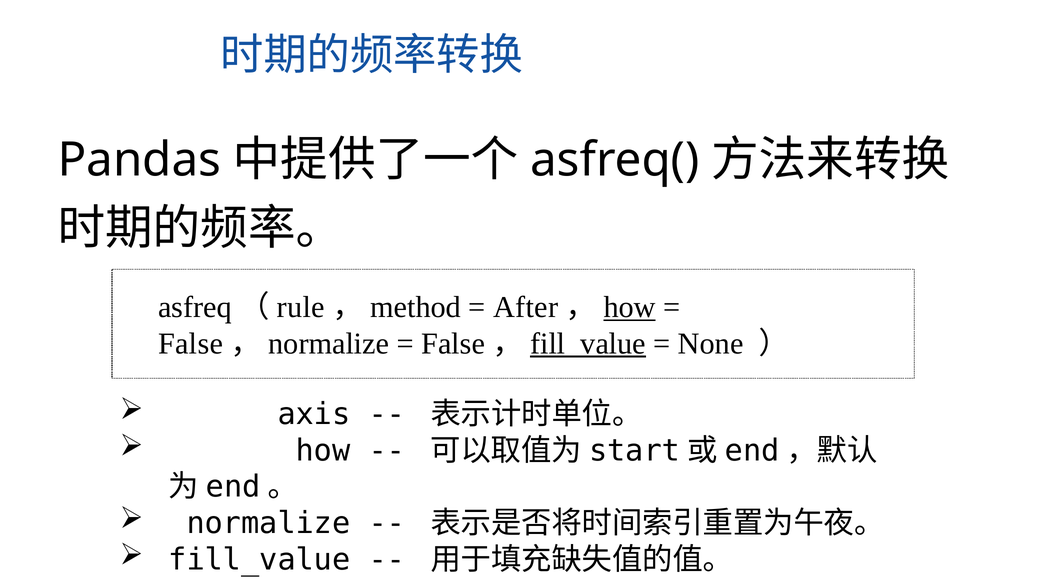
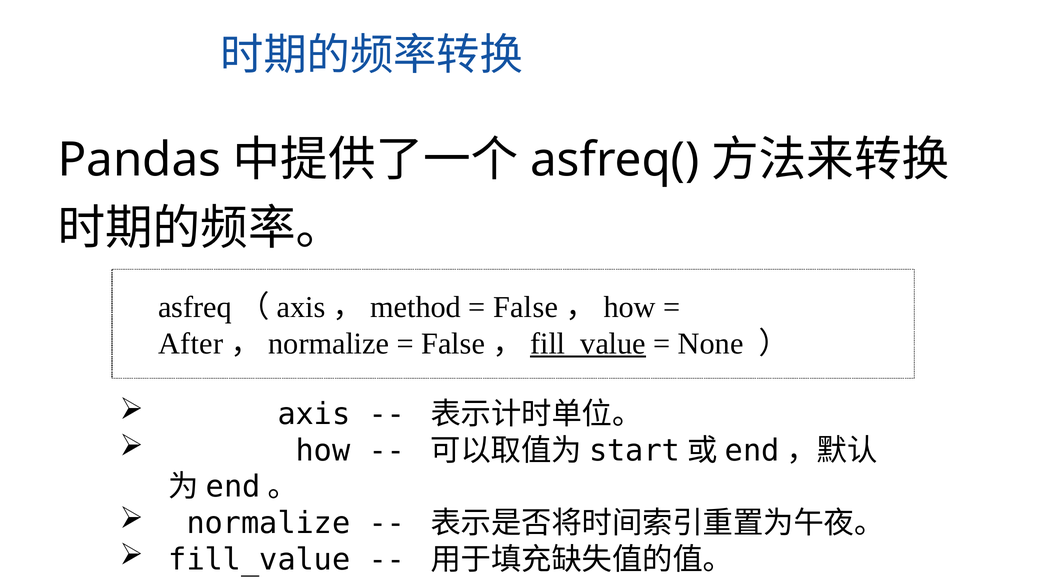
rule at (301, 307): rule -> axis
After at (526, 307): After -> False
how at (630, 307) underline: present -> none
False at (191, 343): False -> After
